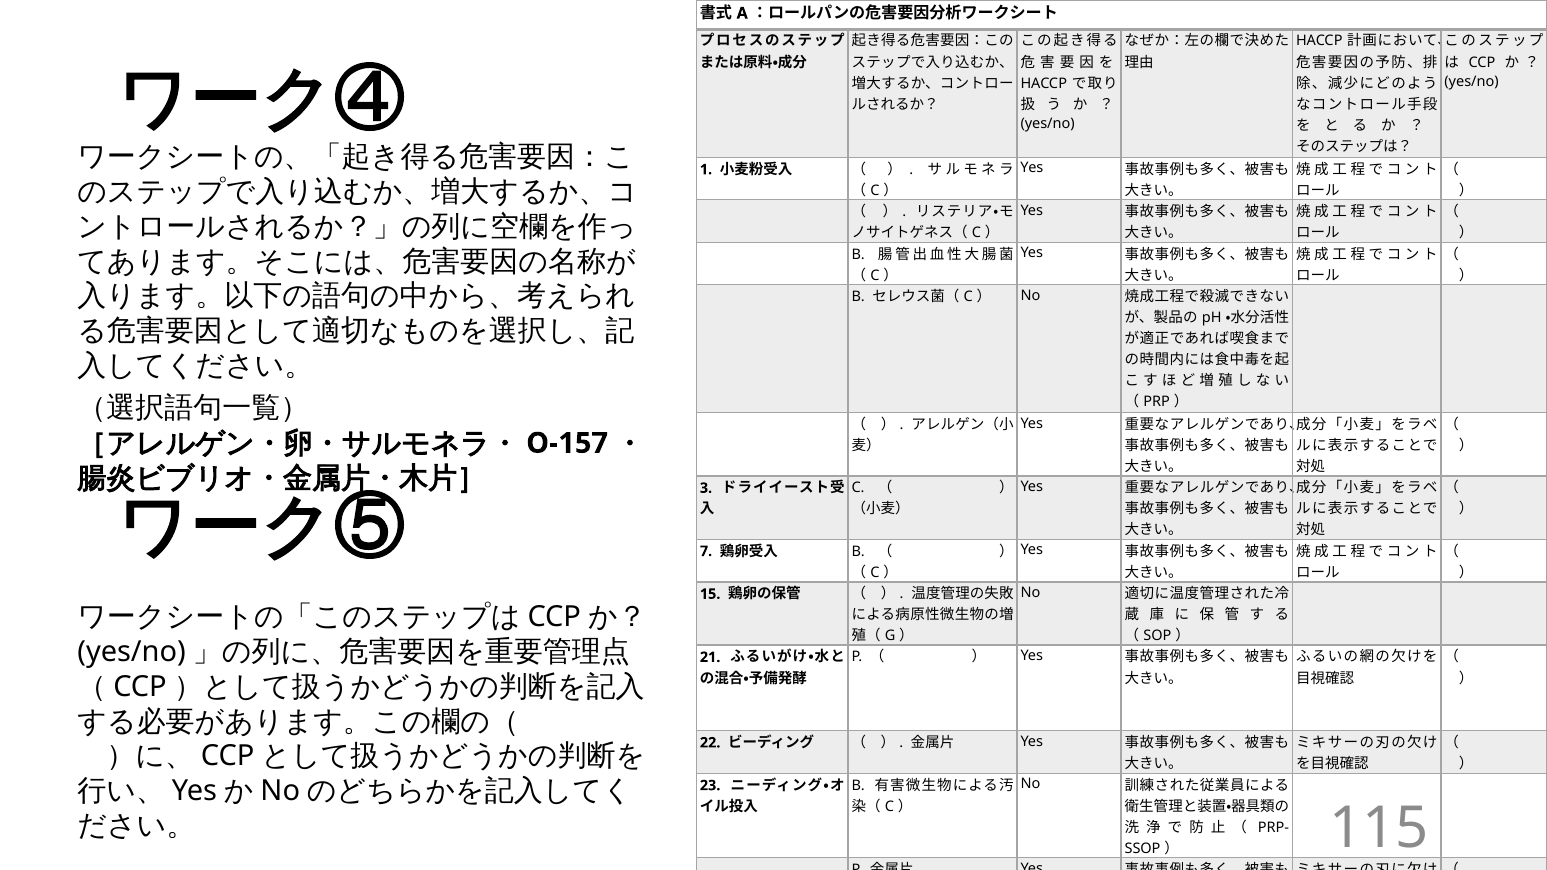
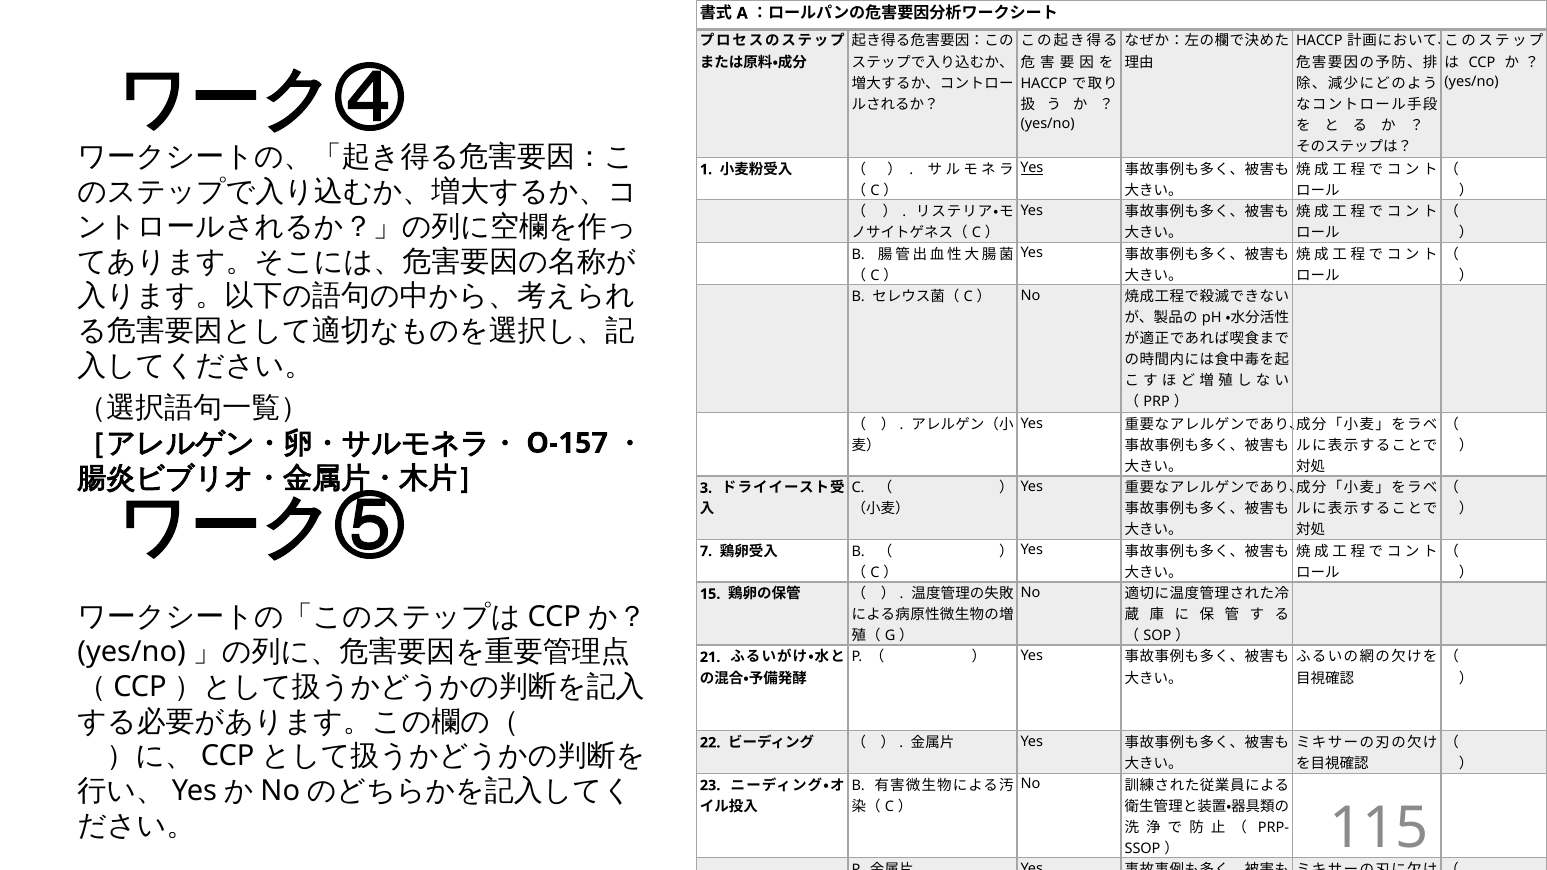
Yes at (1032, 168) underline: none -> present
